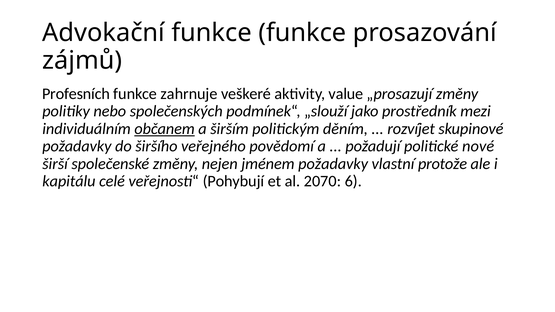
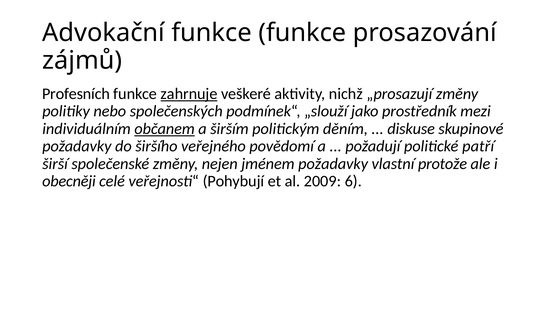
zahrnuje underline: none -> present
value: value -> nichž
rozvíjet: rozvíjet -> diskuse
nové: nové -> patří
kapitálu: kapitálu -> obecněji
2070: 2070 -> 2009
